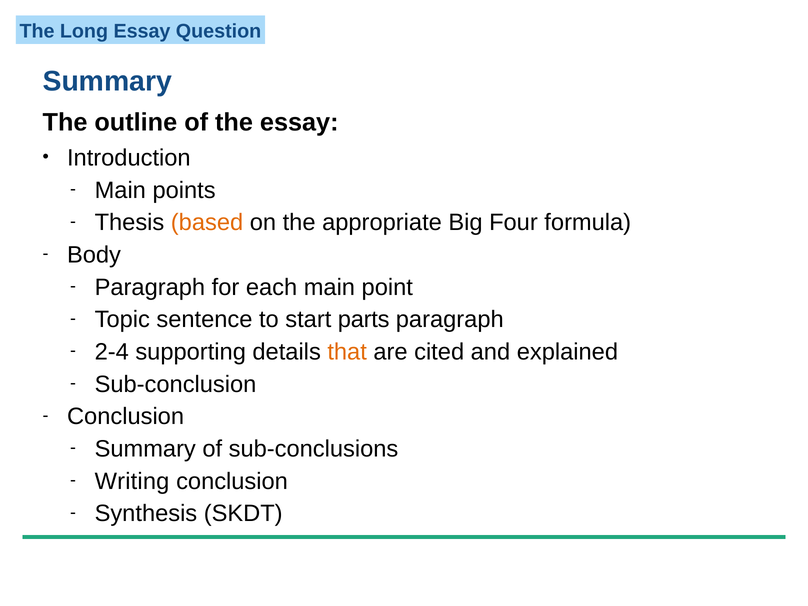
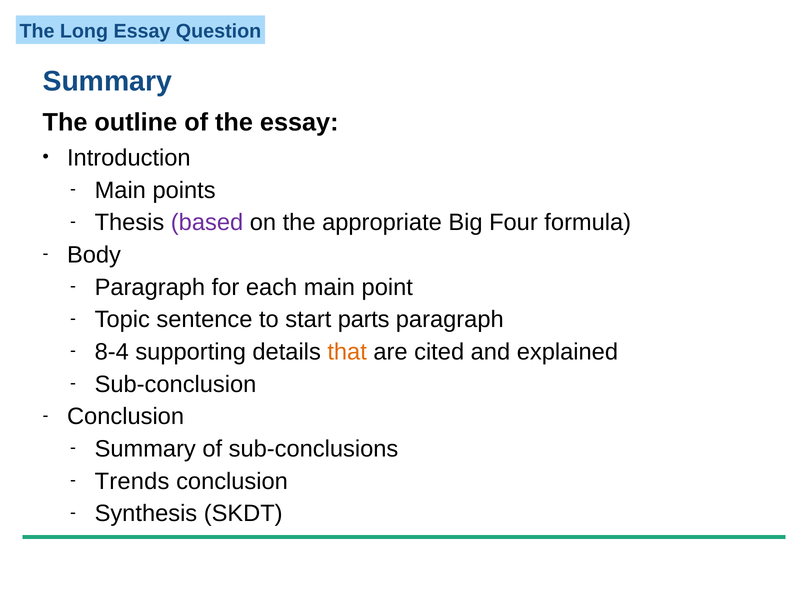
based colour: orange -> purple
2-4: 2-4 -> 8-4
Writing: Writing -> Trends
